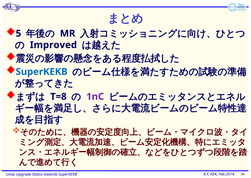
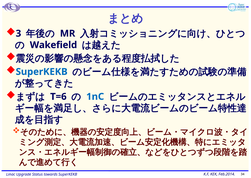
5: 5 -> 3
Improved: Improved -> Wakefield
T=8: T=8 -> T=6
1nC colour: purple -> blue
